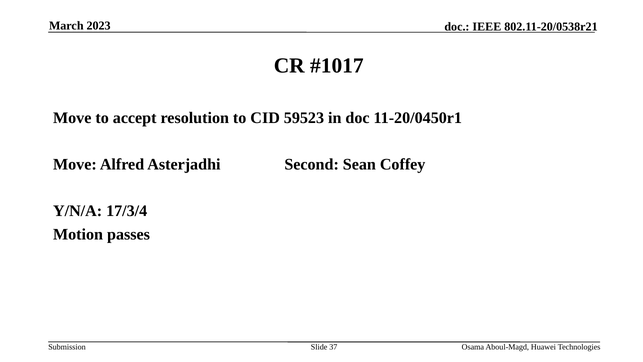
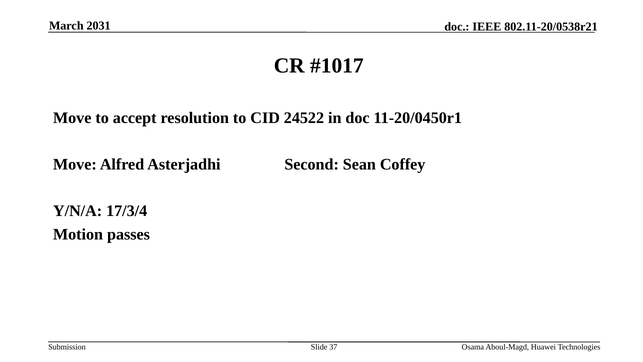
2023: 2023 -> 2031
59523: 59523 -> 24522
